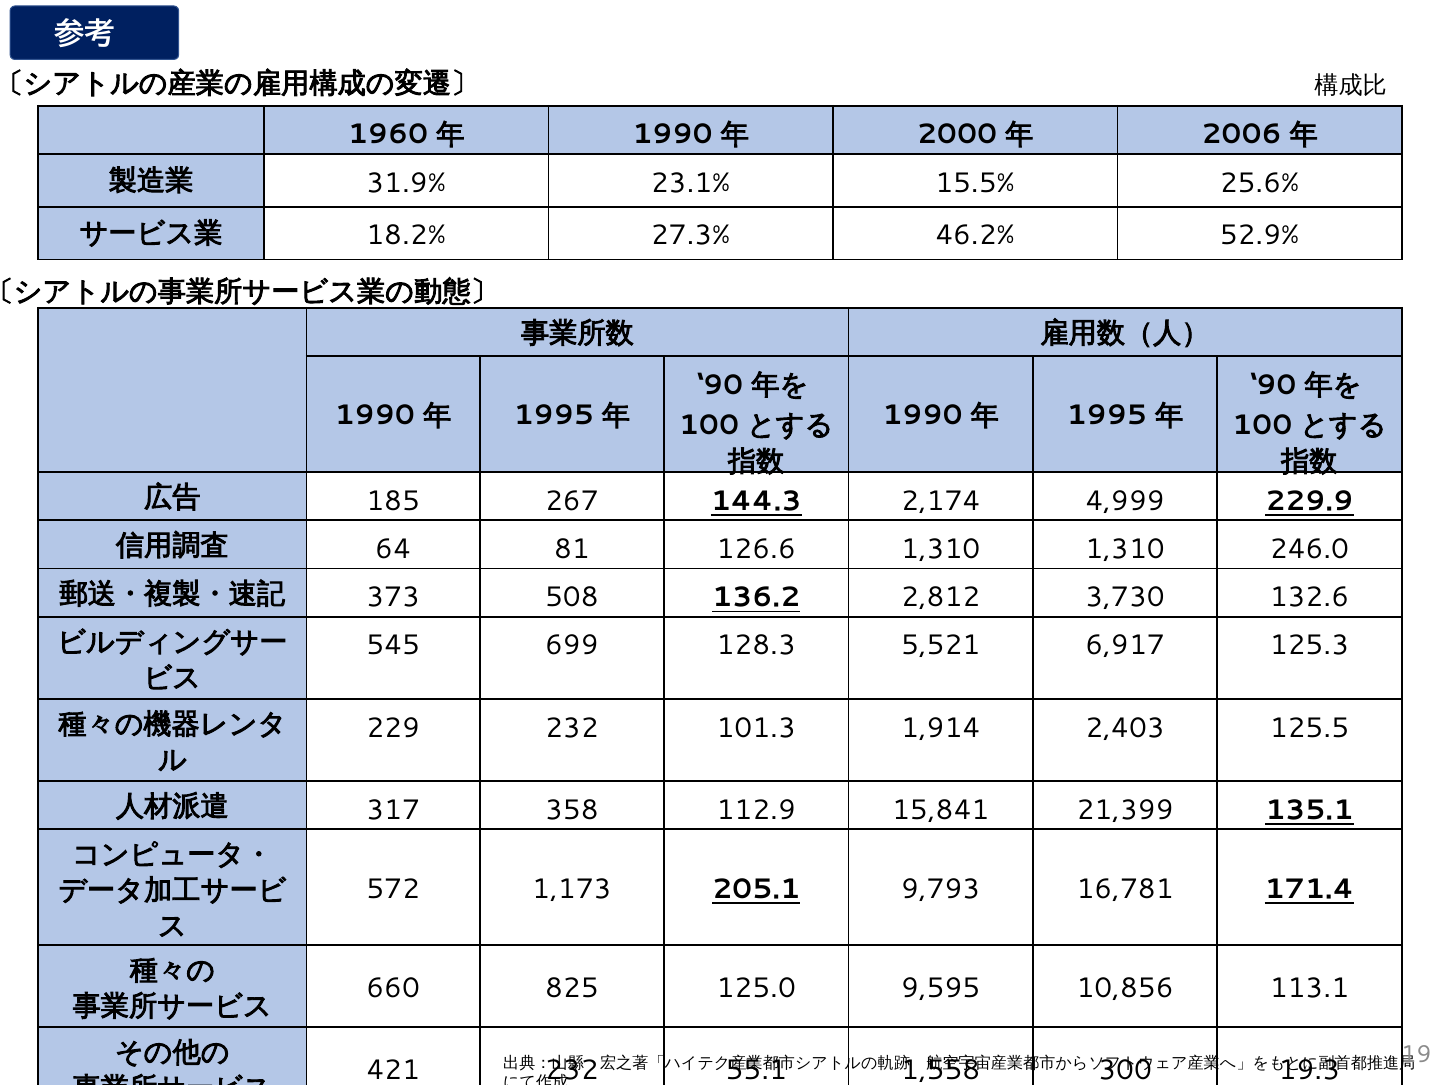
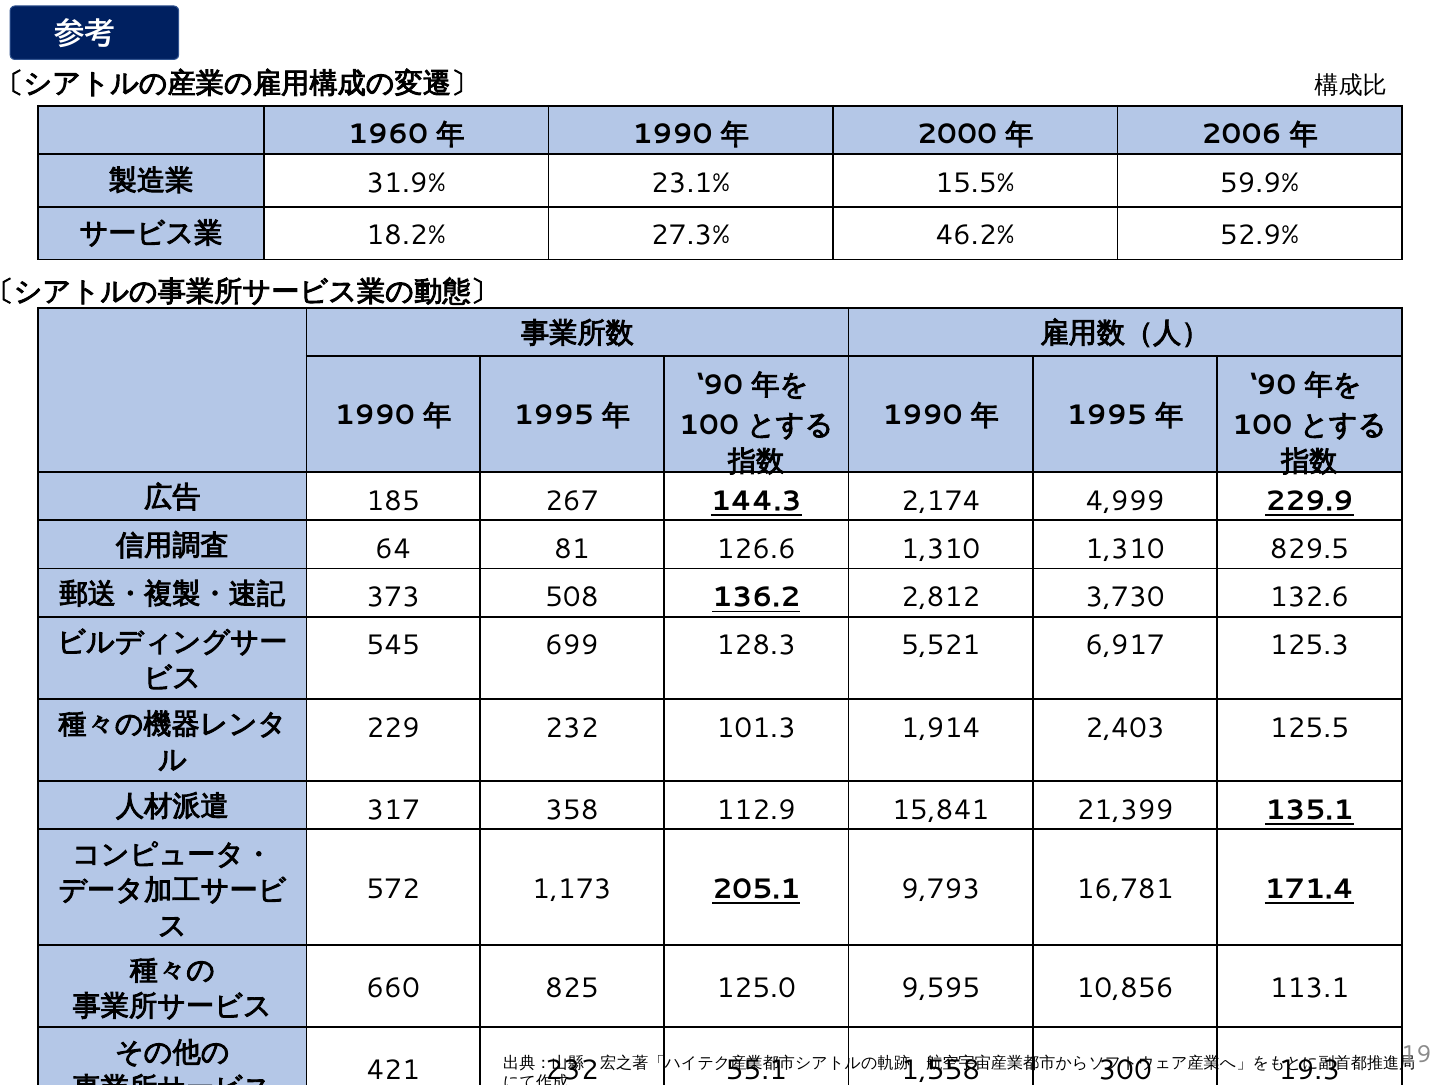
25.6%: 25.6% -> 59.9%
246.0: 246.0 -> 829.5
